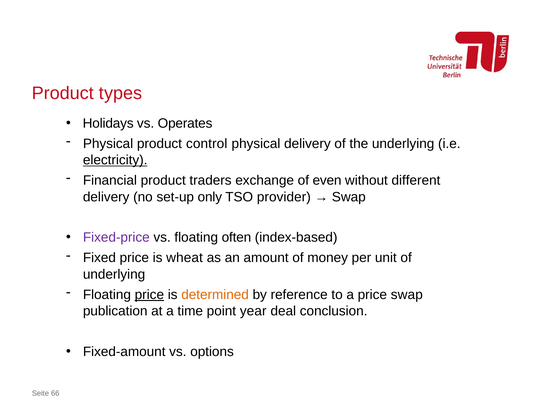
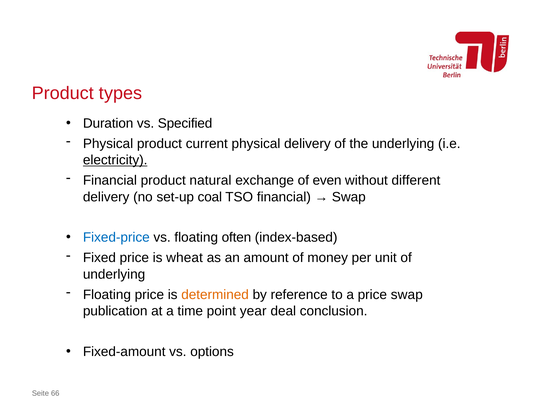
Holidays: Holidays -> Duration
Operates: Operates -> Specified
control: control -> current
traders: traders -> natural
only: only -> coal
TSO provider: provider -> financial
Fixed-price colour: purple -> blue
price at (149, 294) underline: present -> none
